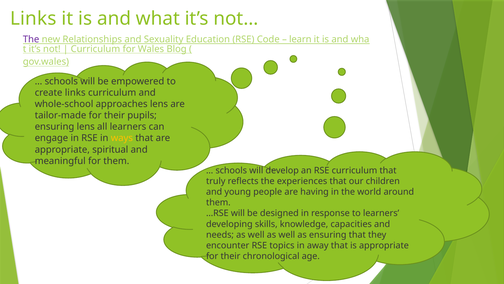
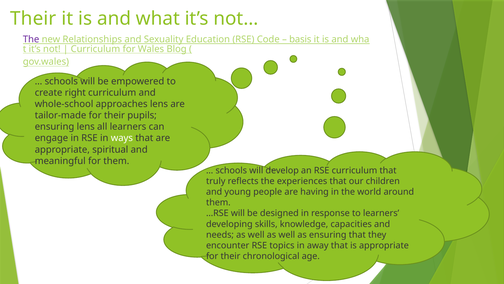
Links at (33, 18): Links -> Their
learn: learn -> basis
create links: links -> right
ways colour: yellow -> white
